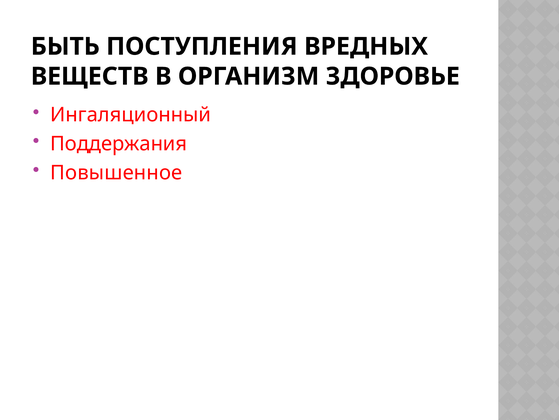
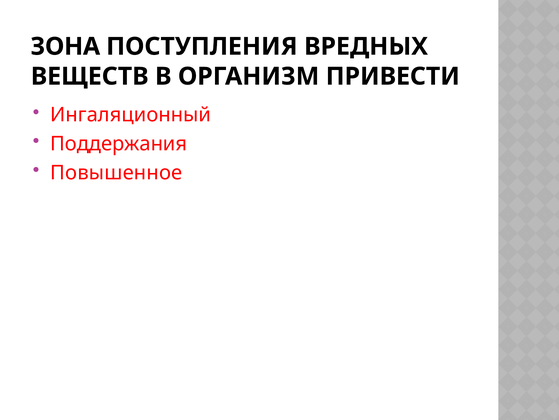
БЫТЬ: БЫТЬ -> ЗОНА
ЗДОРОВЬЕ: ЗДОРОВЬЕ -> ПРИВЕСТИ
